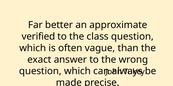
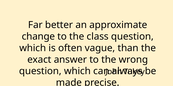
verified: verified -> change
